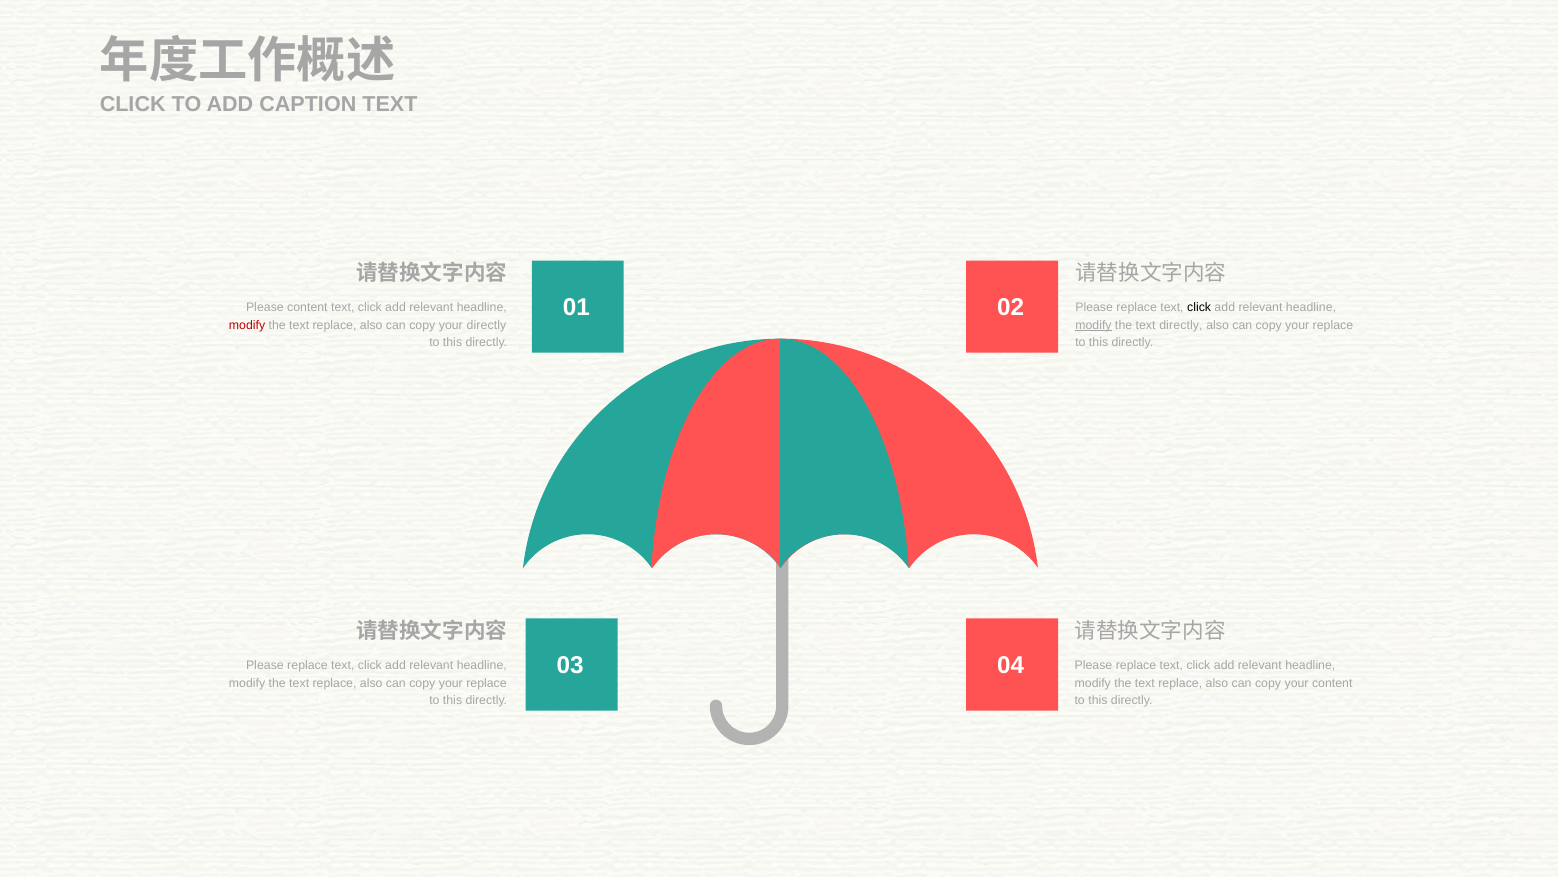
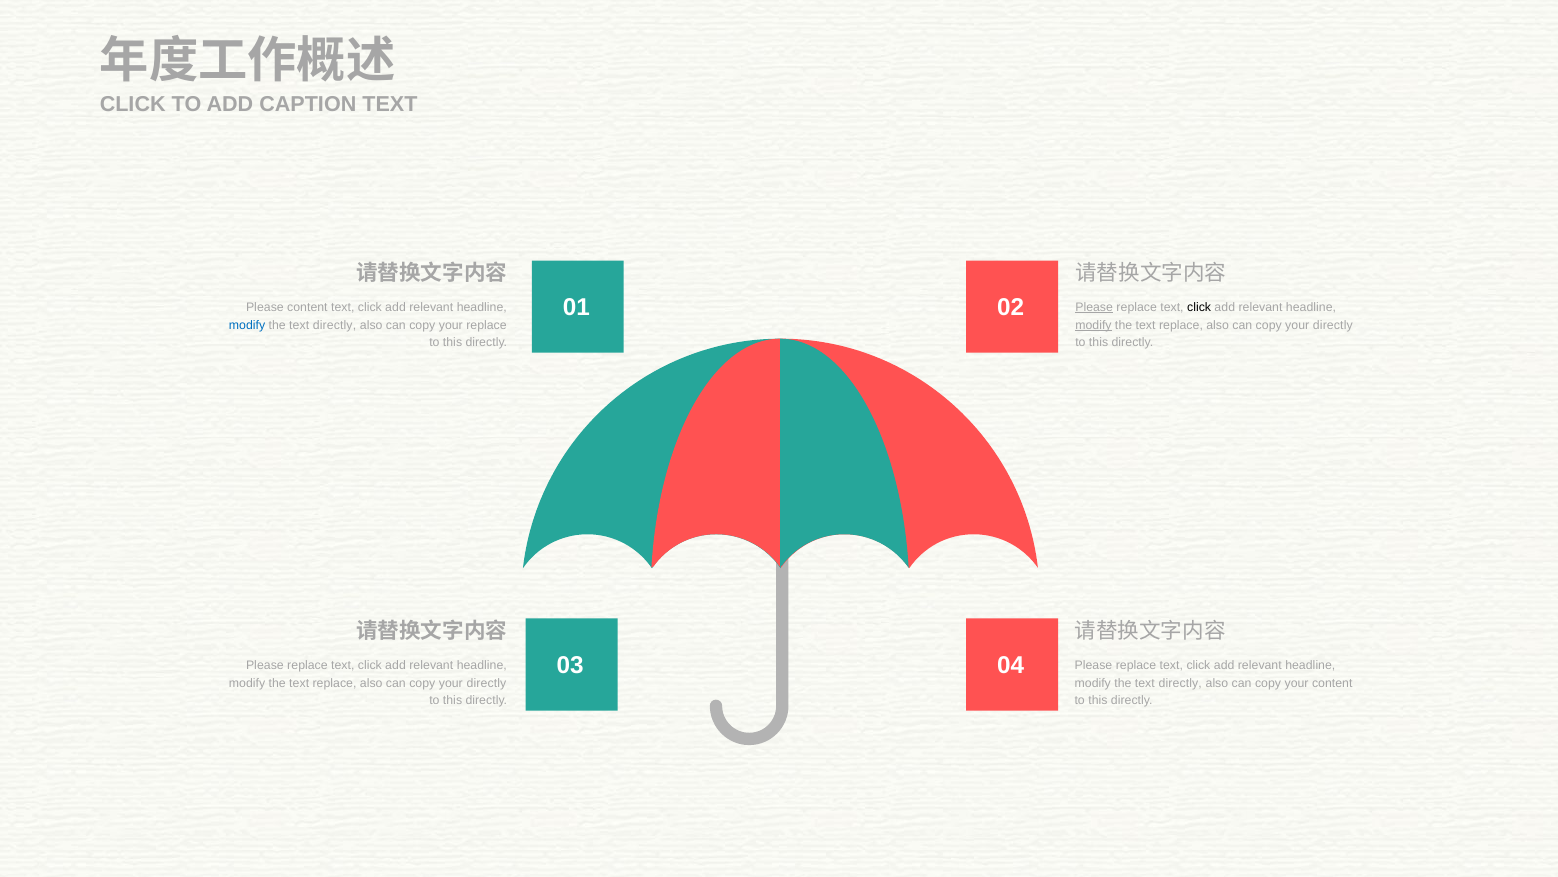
Please at (1094, 307) underline: none -> present
modify at (247, 325) colour: red -> blue
replace at (335, 325): replace -> directly
your directly: directly -> replace
directly at (1181, 325): directly -> replace
replace at (1333, 325): replace -> directly
replace at (487, 682): replace -> directly
replace at (1180, 682): replace -> directly
